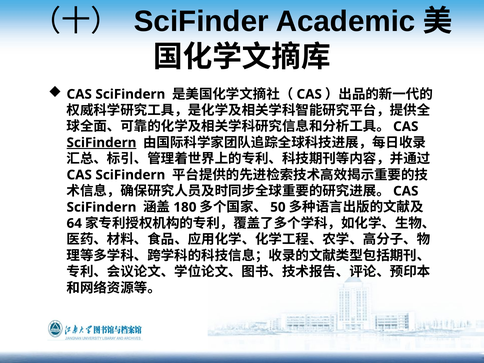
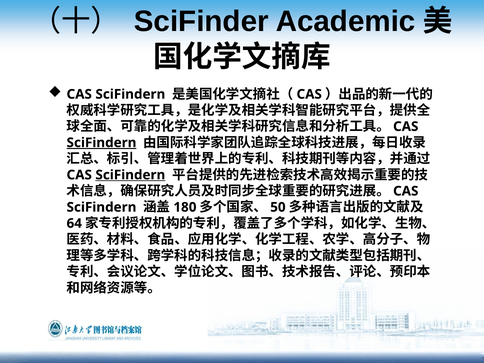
SciFindern at (130, 175) underline: none -> present
